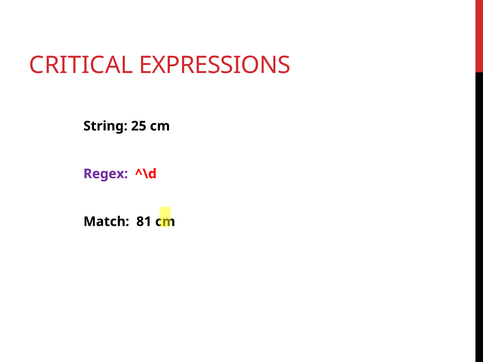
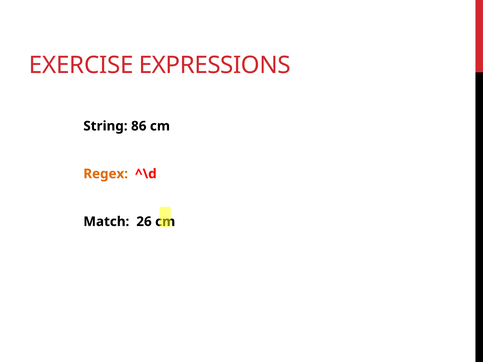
CRITICAL: CRITICAL -> EXERCISE
25: 25 -> 86
Regex colour: purple -> orange
81: 81 -> 26
